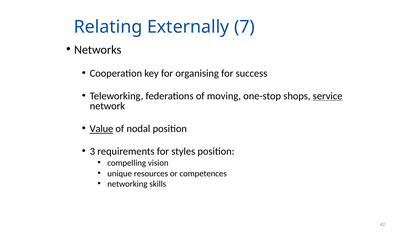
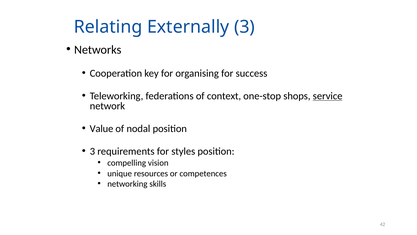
Externally 7: 7 -> 3
moving: moving -> context
Value underline: present -> none
